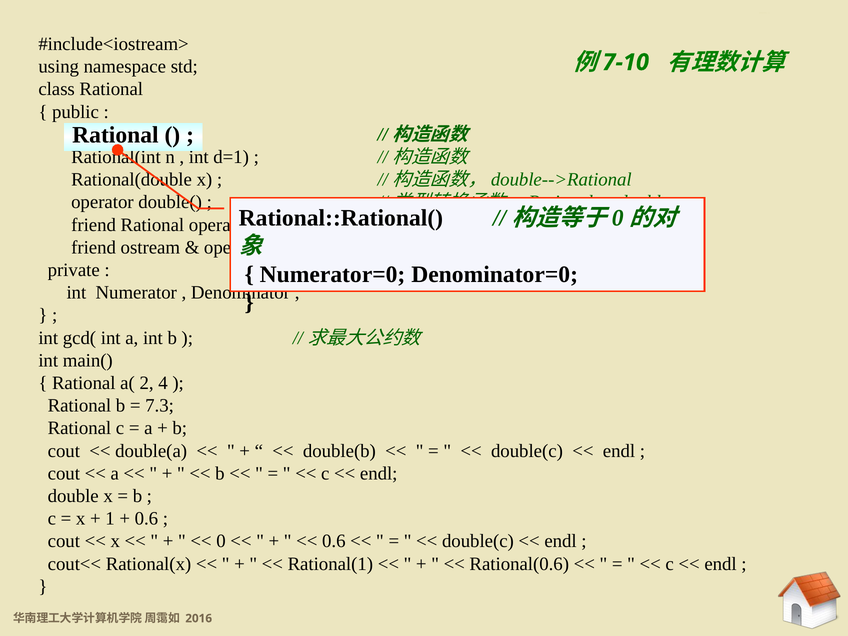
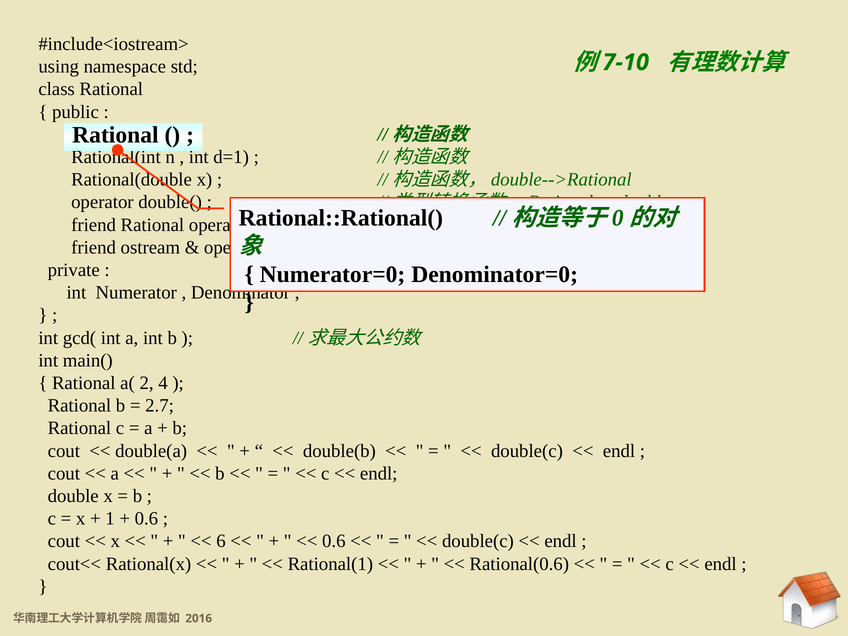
7.3: 7.3 -> 2.7
0: 0 -> 6
